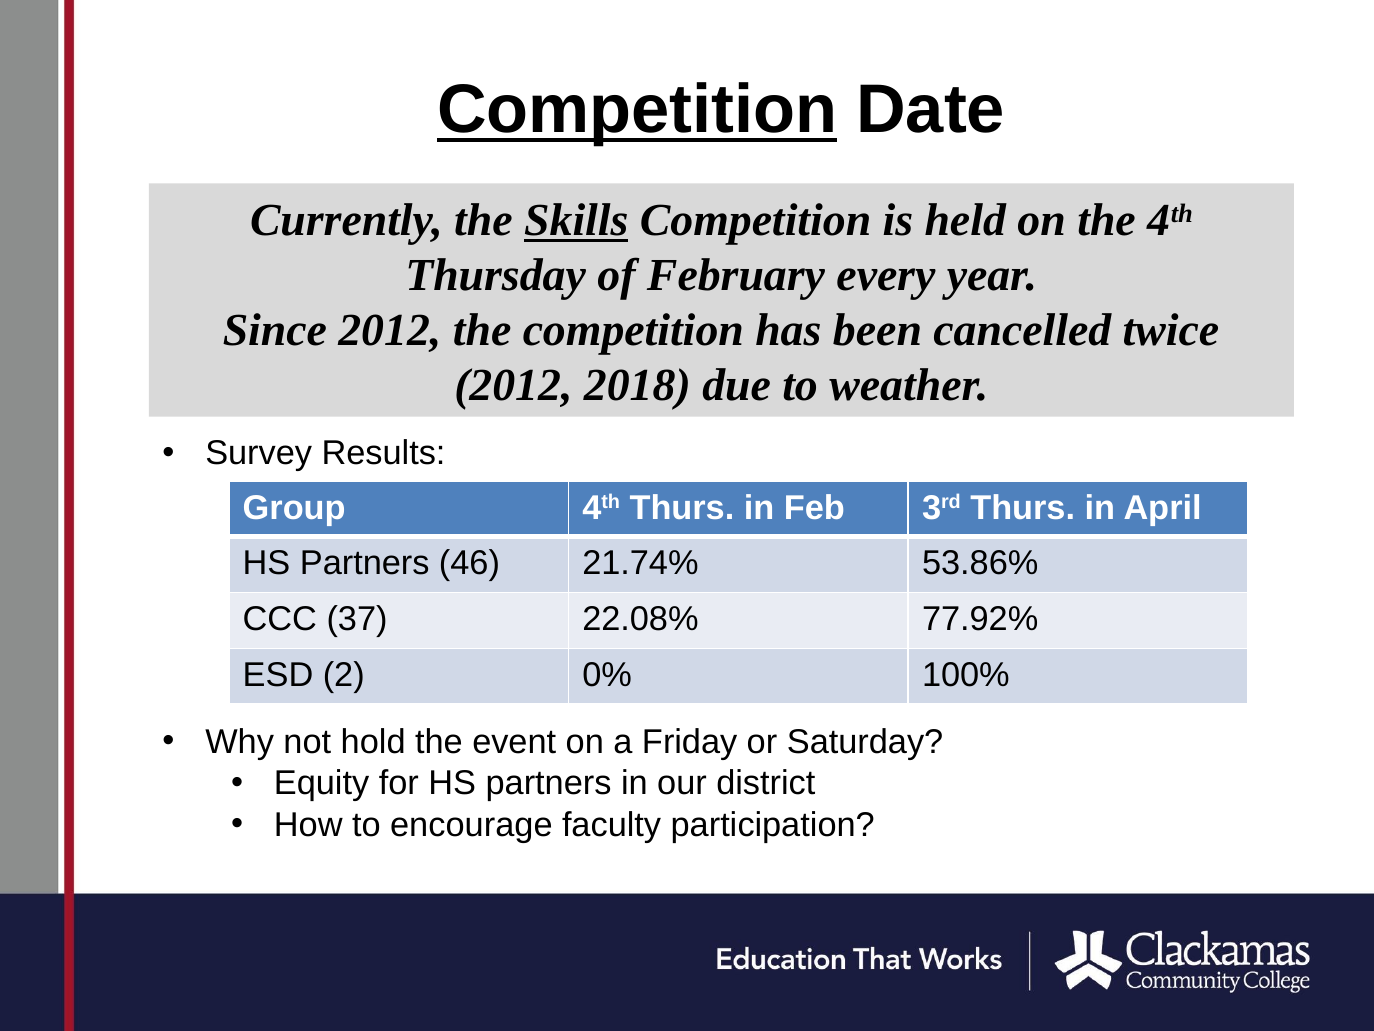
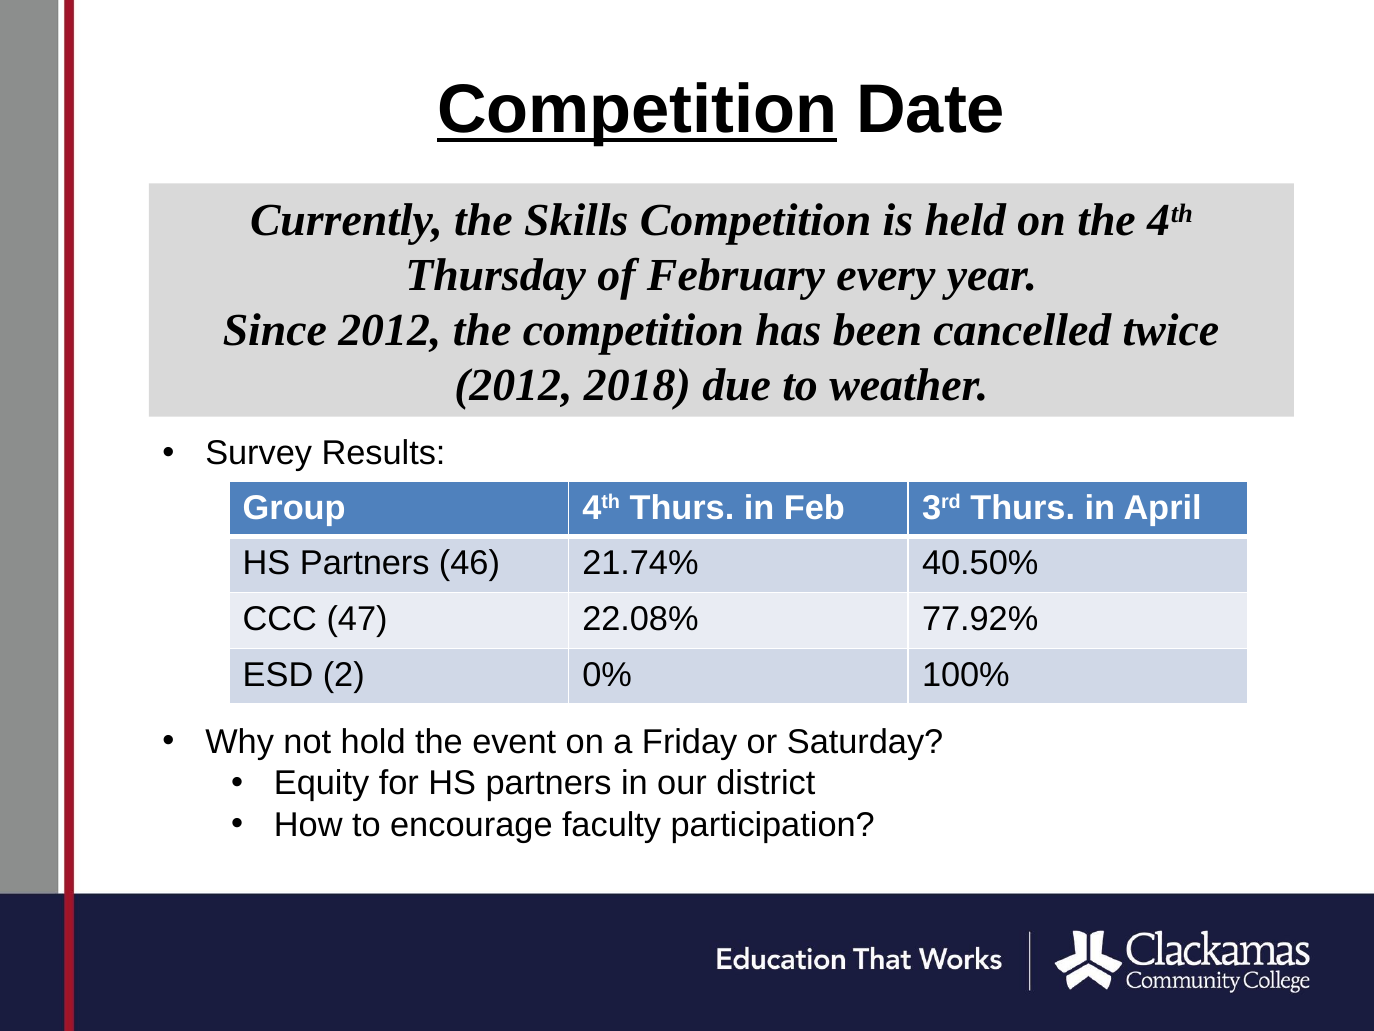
Skills underline: present -> none
53.86%: 53.86% -> 40.50%
37: 37 -> 47
